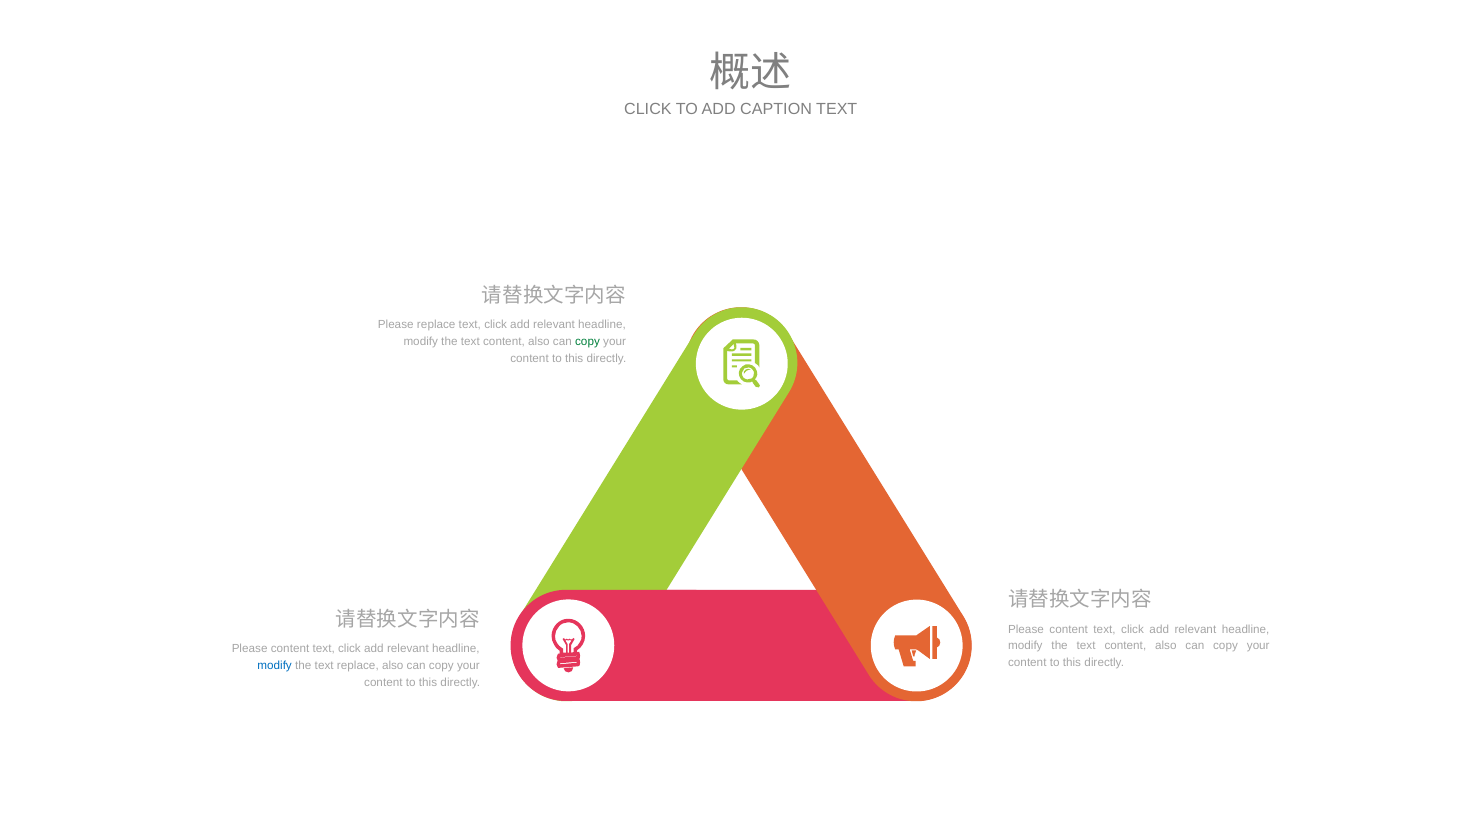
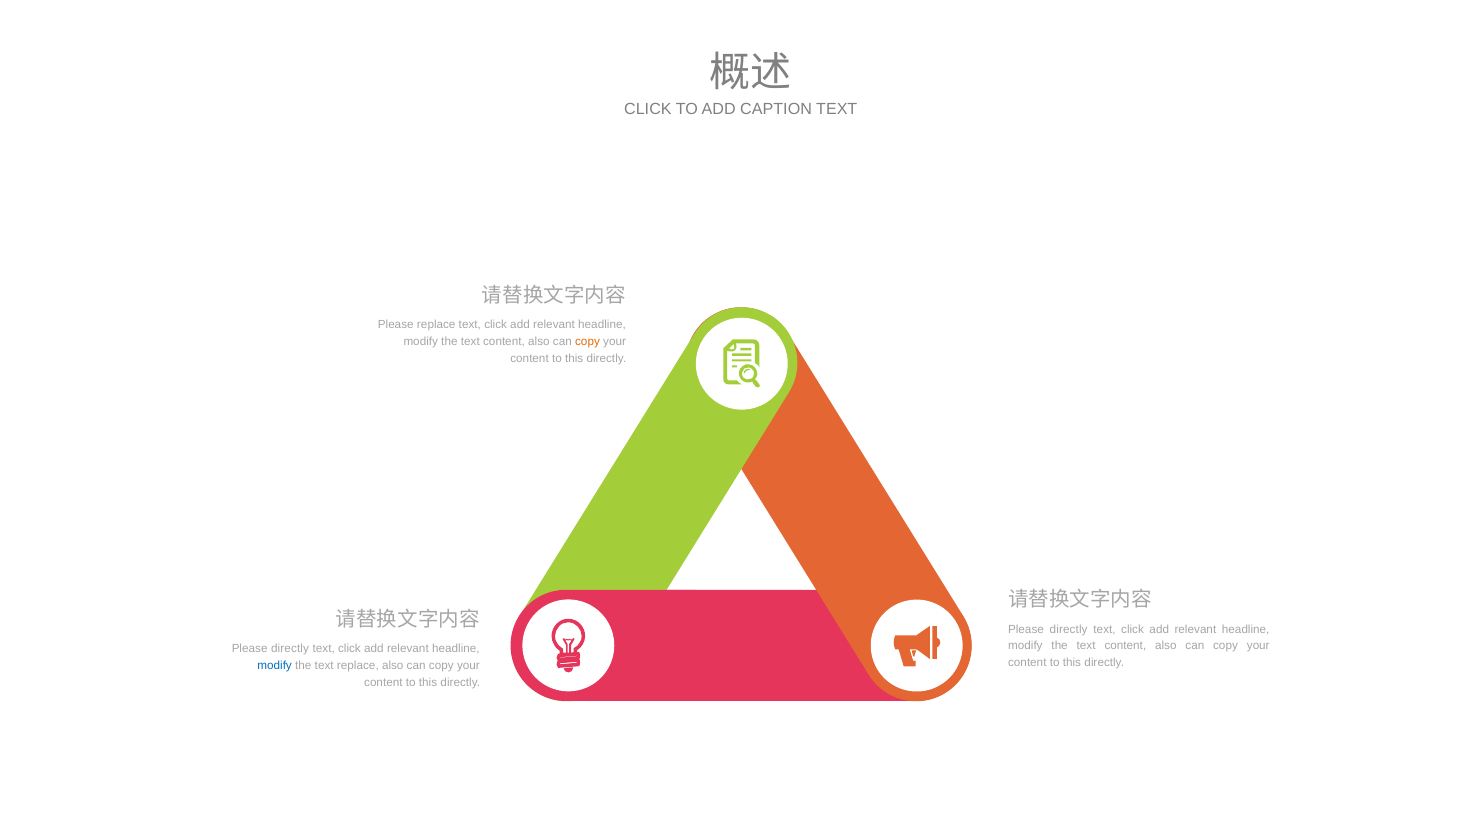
copy at (587, 341) colour: green -> orange
content at (1069, 629): content -> directly
content at (290, 648): content -> directly
